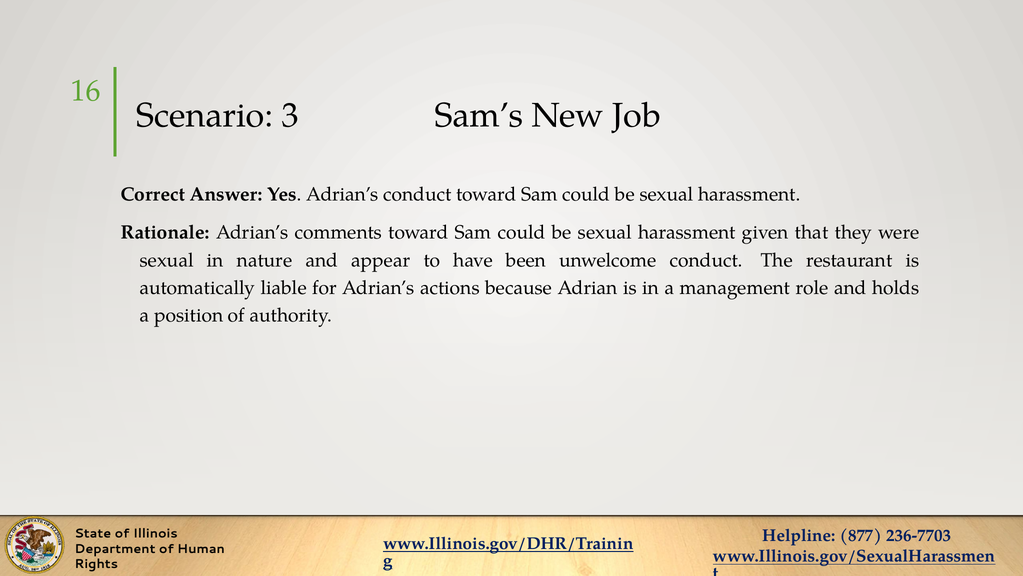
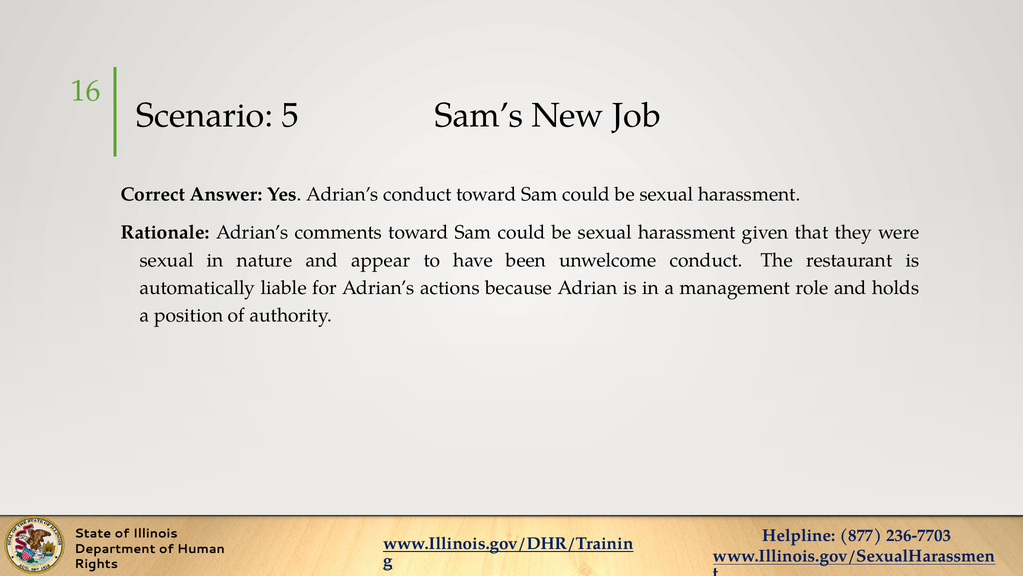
3: 3 -> 5
